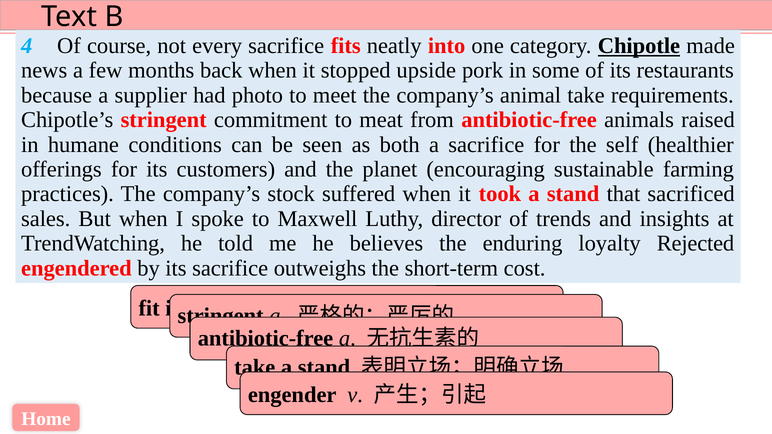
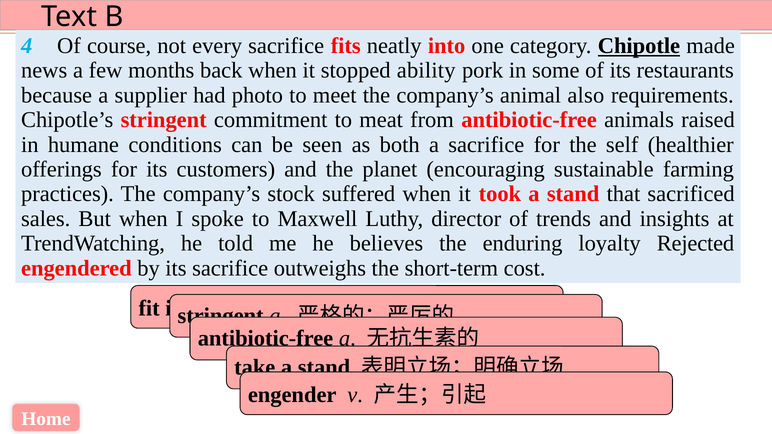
upside: upside -> ability
animal take: take -> also
